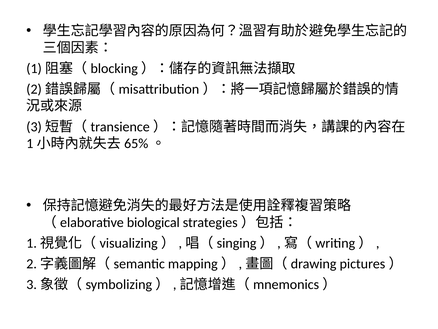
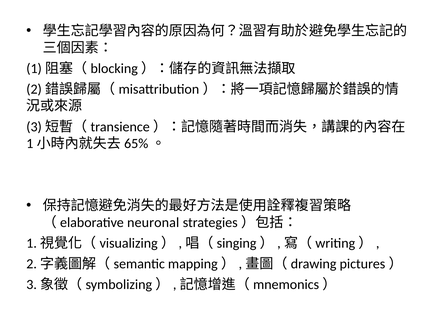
biological: biological -> neuronal
